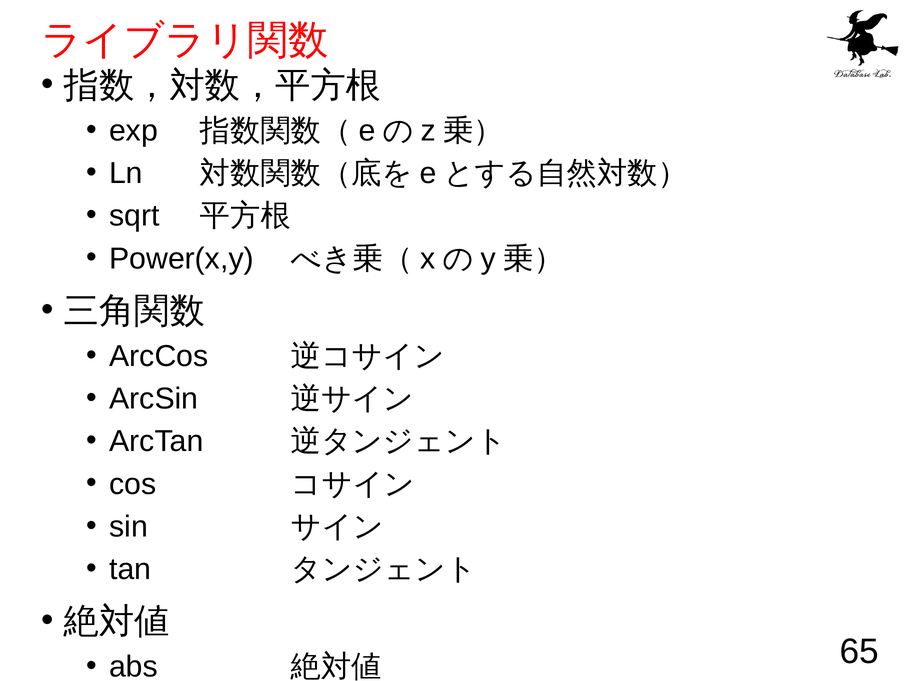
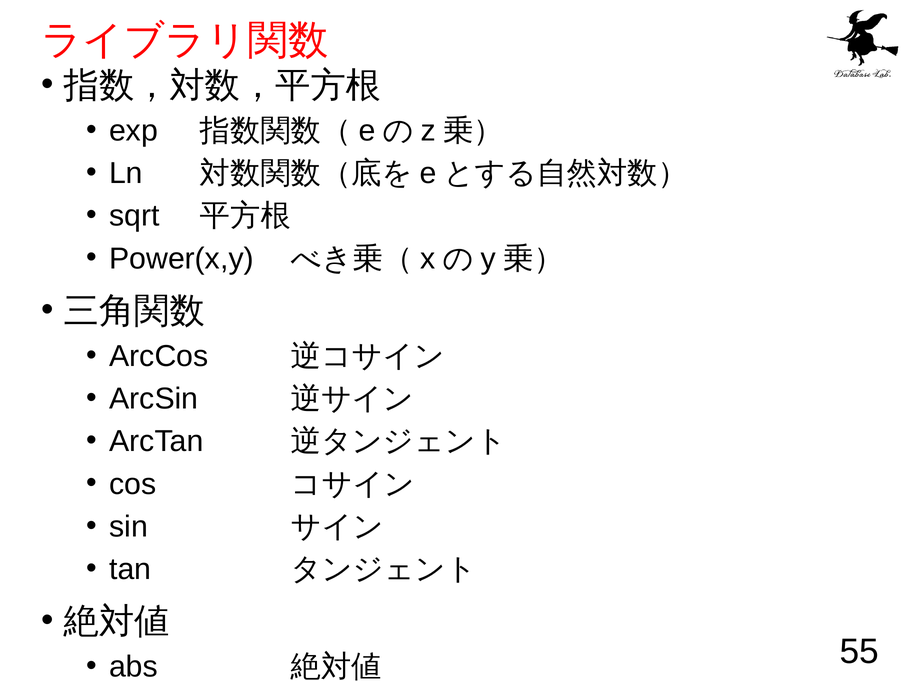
65: 65 -> 55
